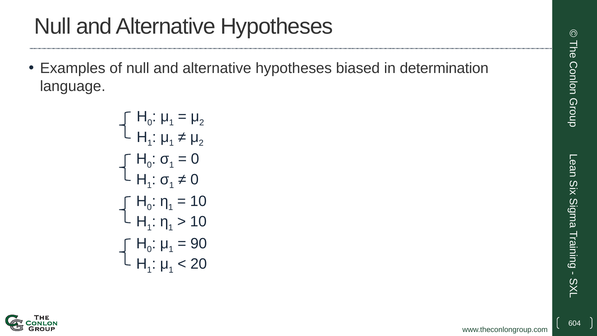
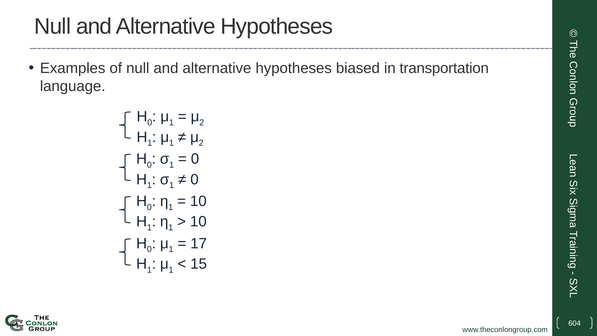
determination: determination -> transportation
90: 90 -> 17
20: 20 -> 15
